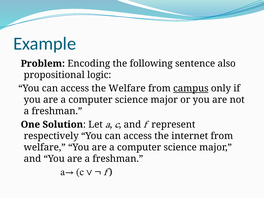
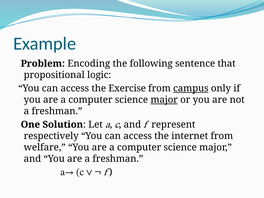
also: also -> that
the Welfare: Welfare -> Exercise
major at (164, 100) underline: none -> present
